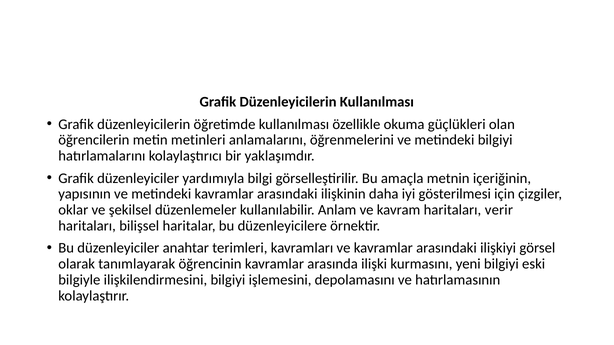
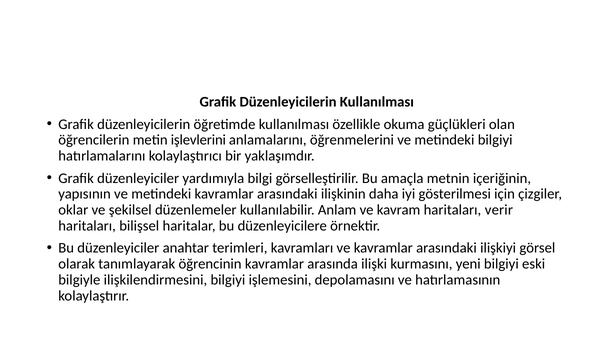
metinleri: metinleri -> işlevlerini
